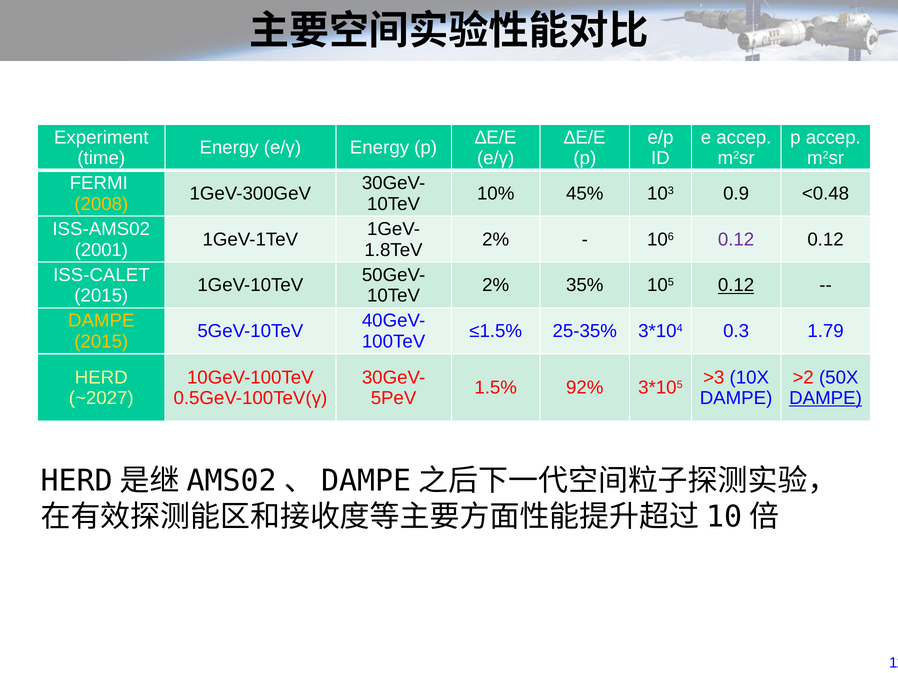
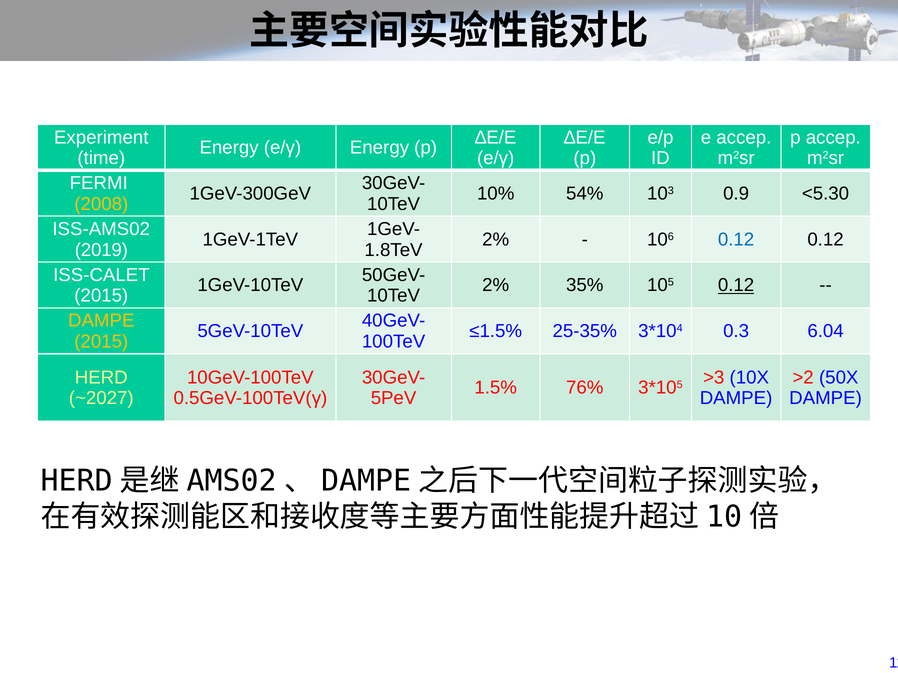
45%: 45% -> 54%
<0.48: <0.48 -> <5.30
0.12 at (736, 240) colour: purple -> blue
2001: 2001 -> 2019
1.79: 1.79 -> 6.04
92%: 92% -> 76%
DAMPE at (826, 398) underline: present -> none
